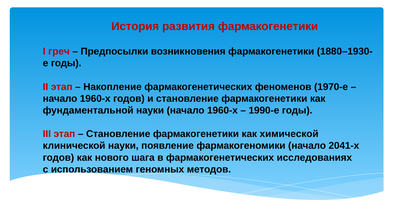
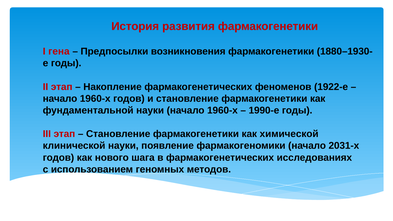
греч: греч -> гена
1970-е: 1970-е -> 1922-е
2041-х: 2041-х -> 2031-х
